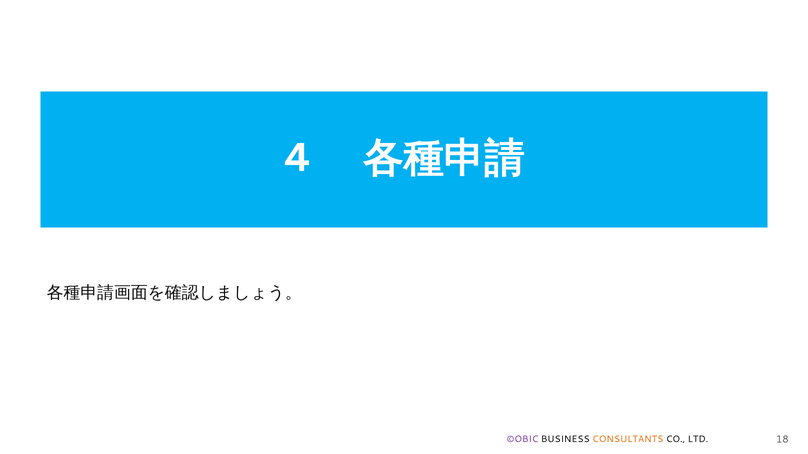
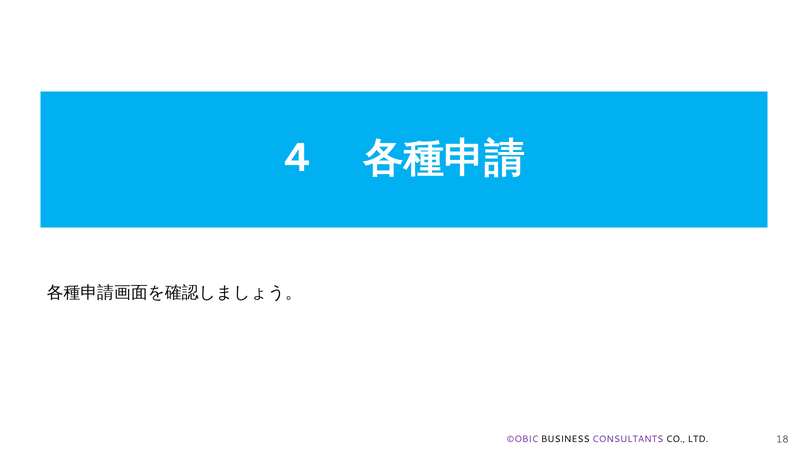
CONSULTANTS colour: orange -> purple
